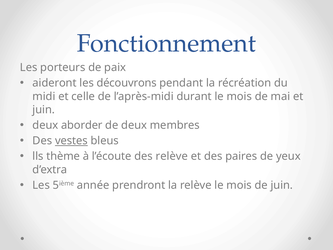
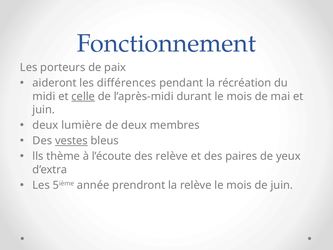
découvrons: découvrons -> différences
celle underline: none -> present
aborder: aborder -> lumière
